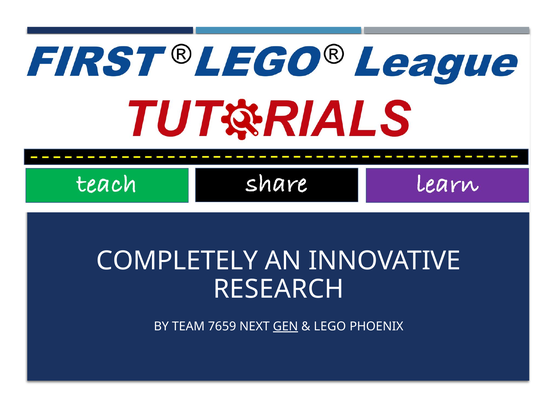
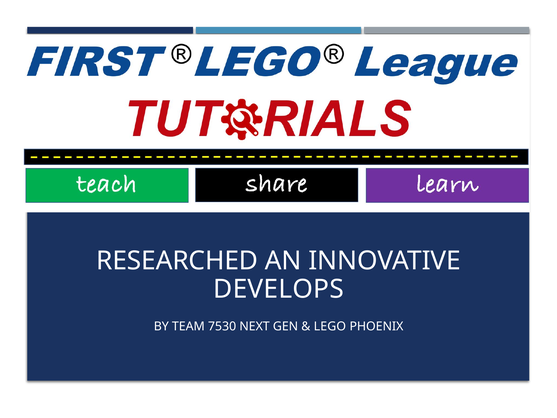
COMPLETELY: COMPLETELY -> RESEARCHED
RESEARCH: RESEARCH -> DEVELOPS
7659: 7659 -> 7530
GEN underline: present -> none
